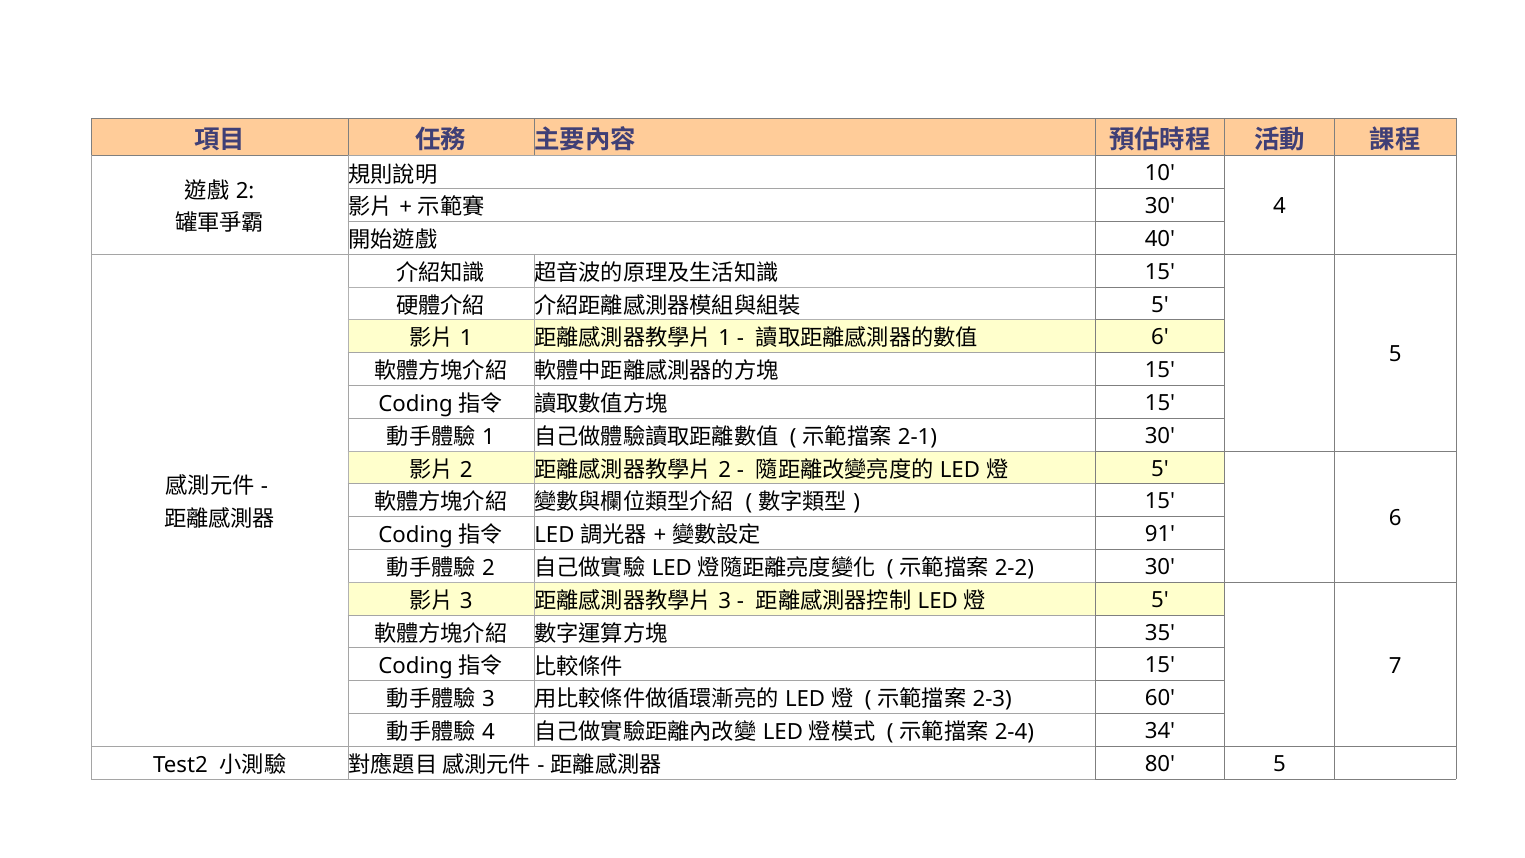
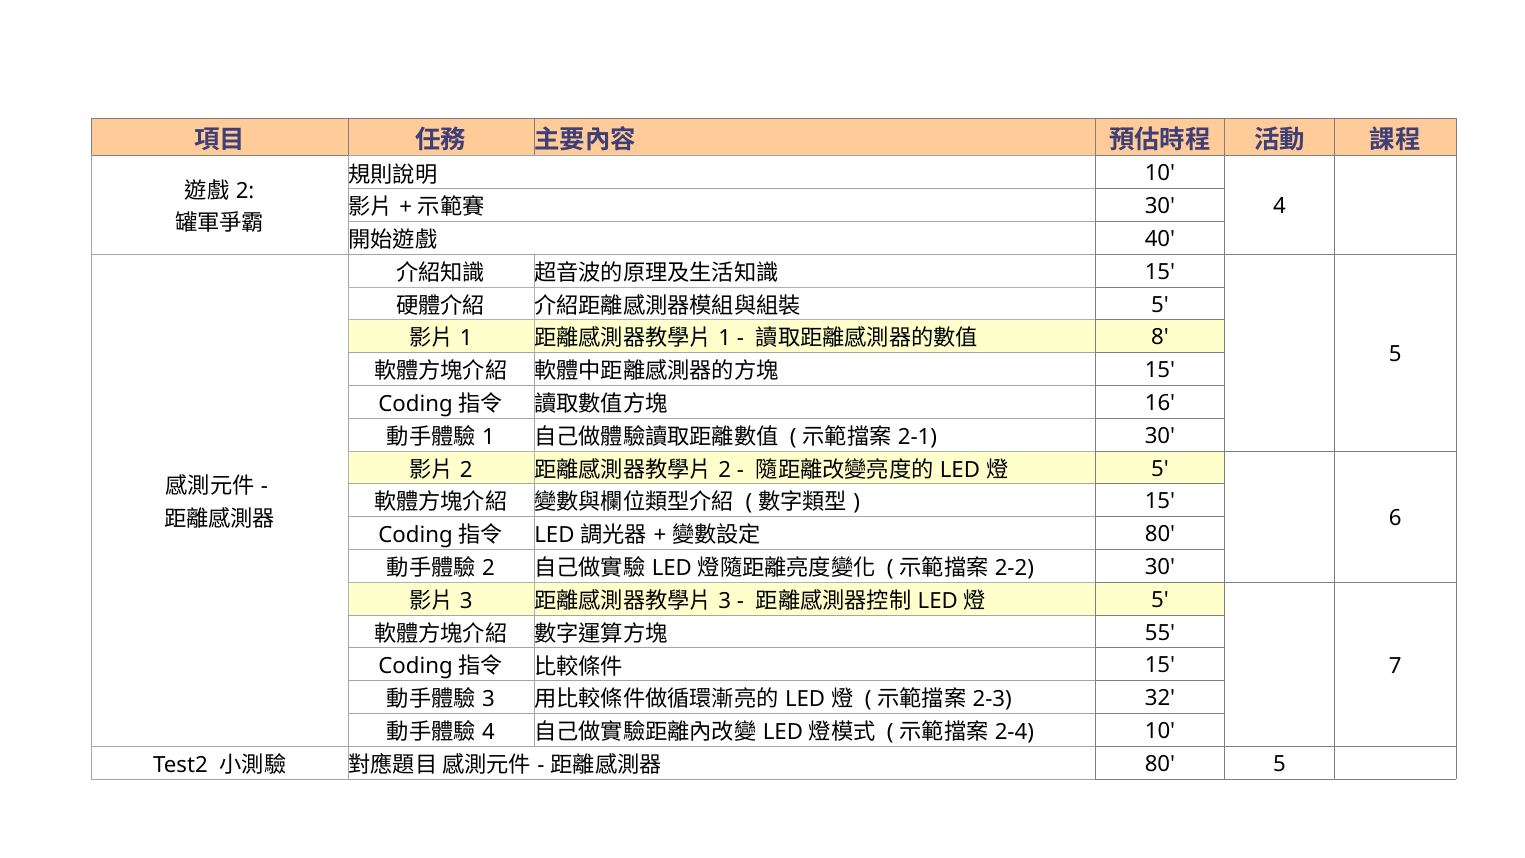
6 at (1160, 337): 6 -> 8
15 at (1160, 403): 15 -> 16
91 at (1160, 534): 91 -> 80
35: 35 -> 55
60: 60 -> 32
34 at (1160, 731): 34 -> 10
